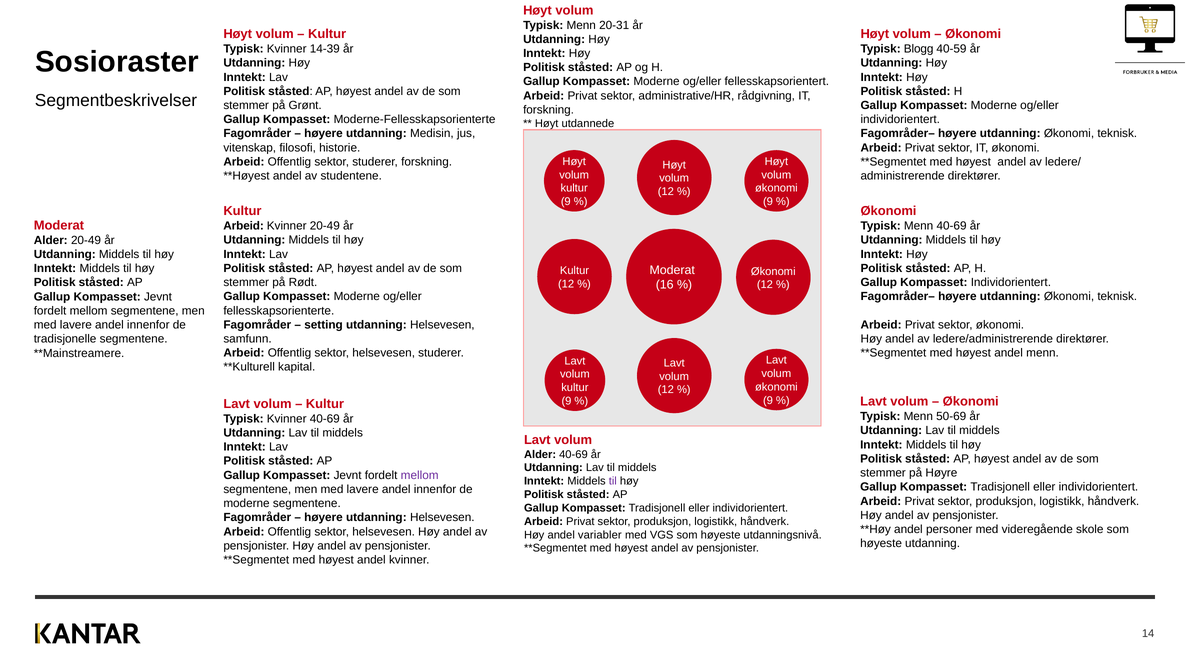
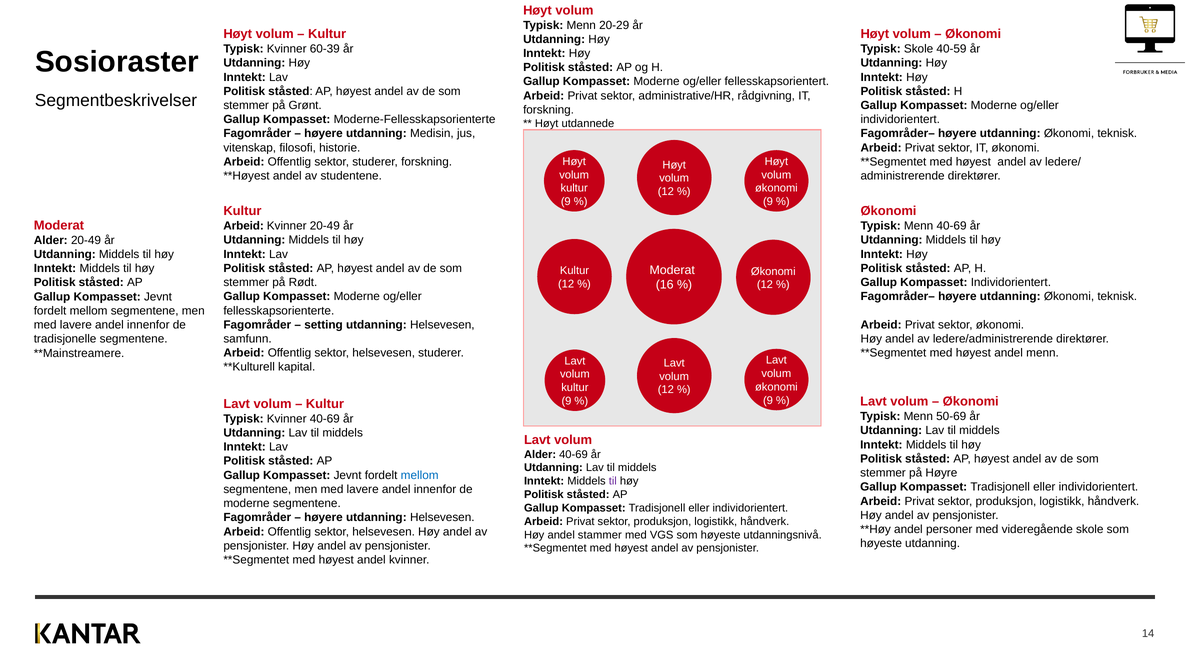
20-31: 20-31 -> 20-29
14-39: 14-39 -> 60-39
Typisk Blogg: Blogg -> Skole
mellom at (420, 475) colour: purple -> blue
variabler: variabler -> stammer
